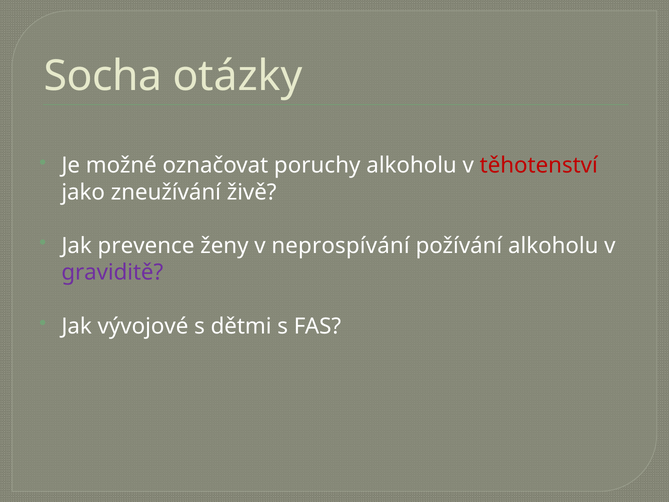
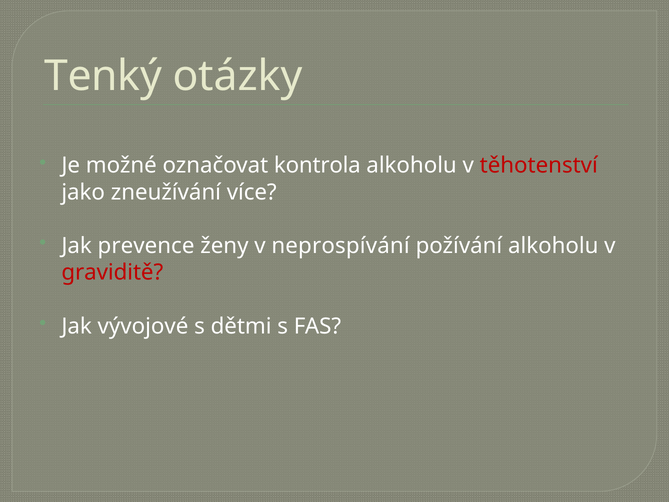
Socha: Socha -> Tenký
poruchy: poruchy -> kontrola
živě: živě -> více
graviditě colour: purple -> red
